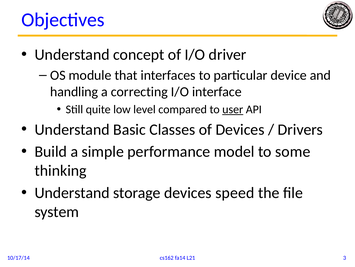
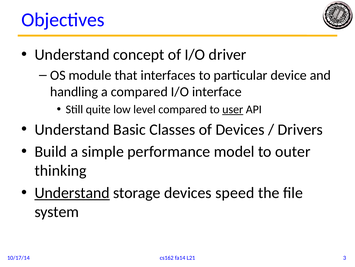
a correcting: correcting -> compared
some: some -> outer
Understand at (72, 192) underline: none -> present
